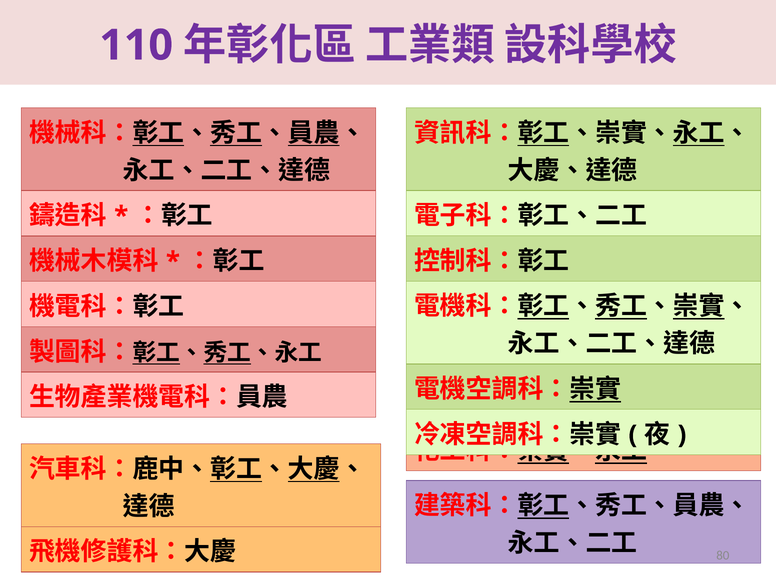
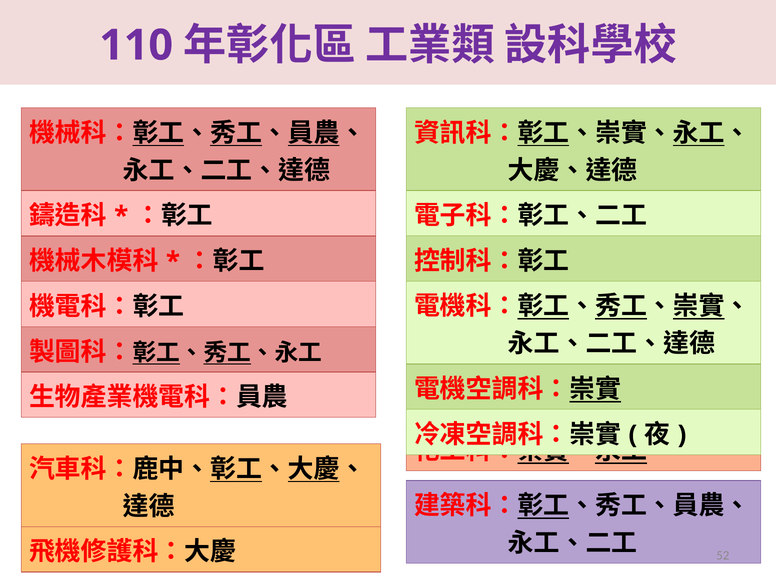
80: 80 -> 52
